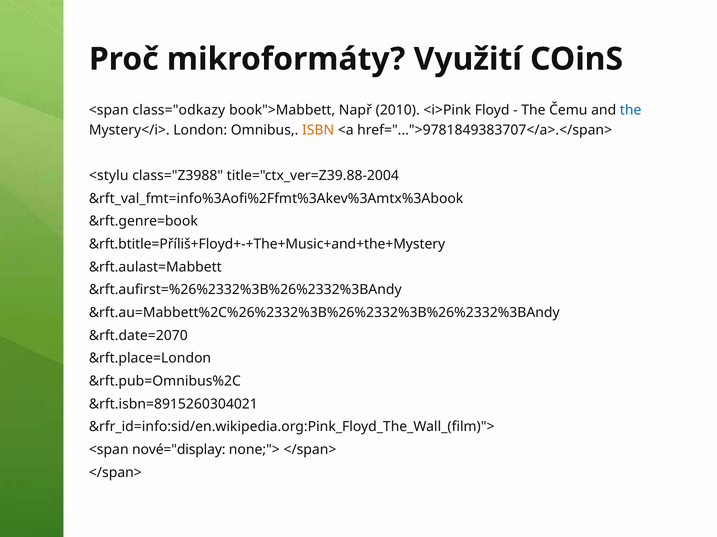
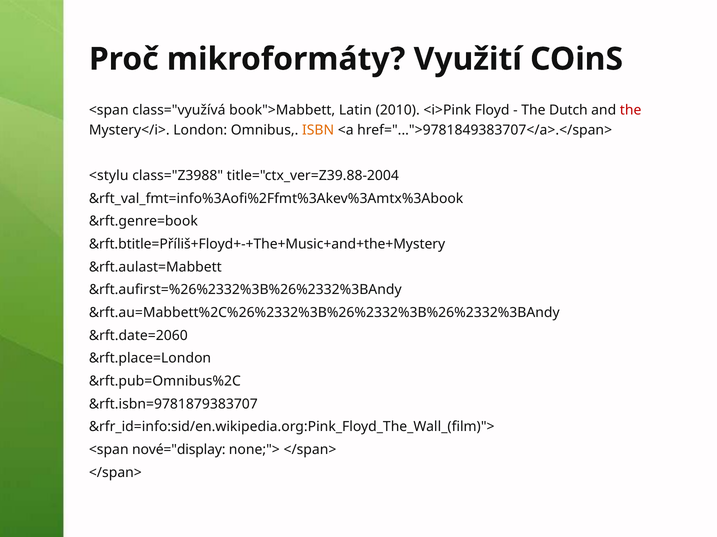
class="odkazy: class="odkazy -> class="využívá
Např: Např -> Latin
Čemu: Čemu -> Dutch
the at (631, 110) colour: blue -> red
&rft.date=2070: &rft.date=2070 -> &rft.date=2060
&rft.isbn=8915260304021: &rft.isbn=8915260304021 -> &rft.isbn=9781879383707
